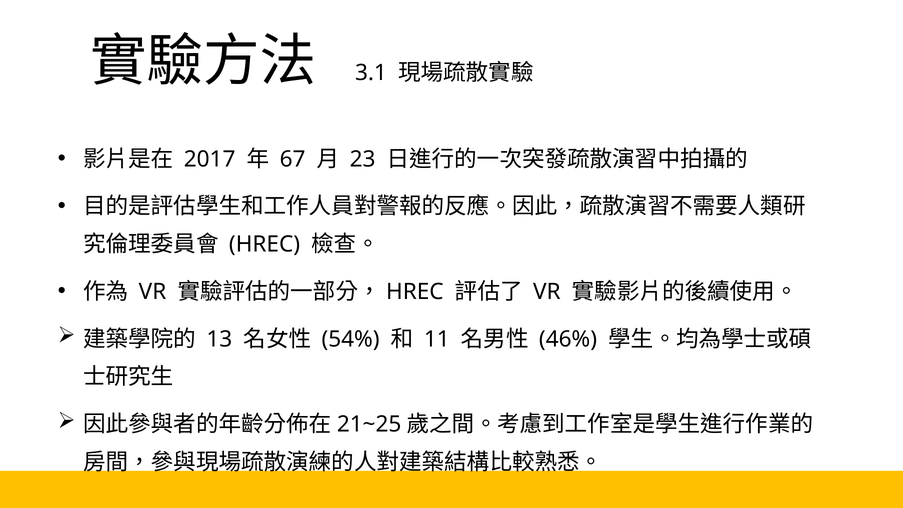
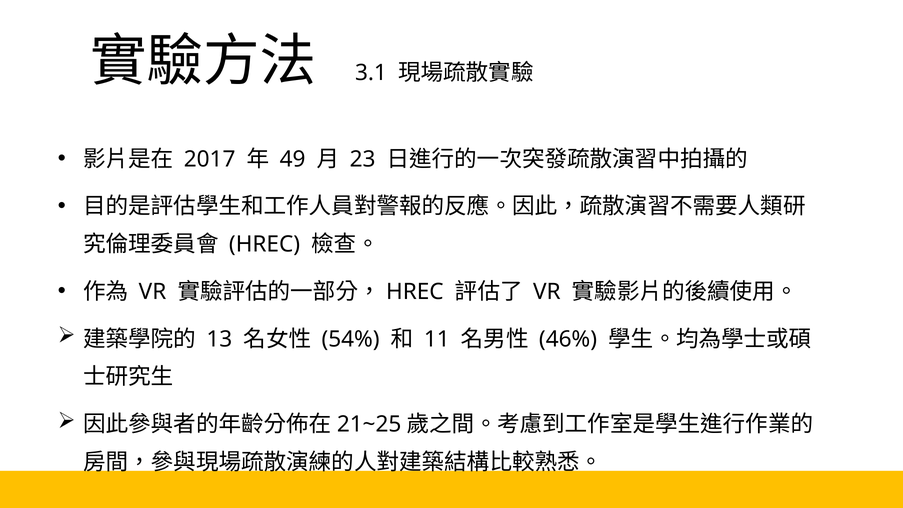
67: 67 -> 49
